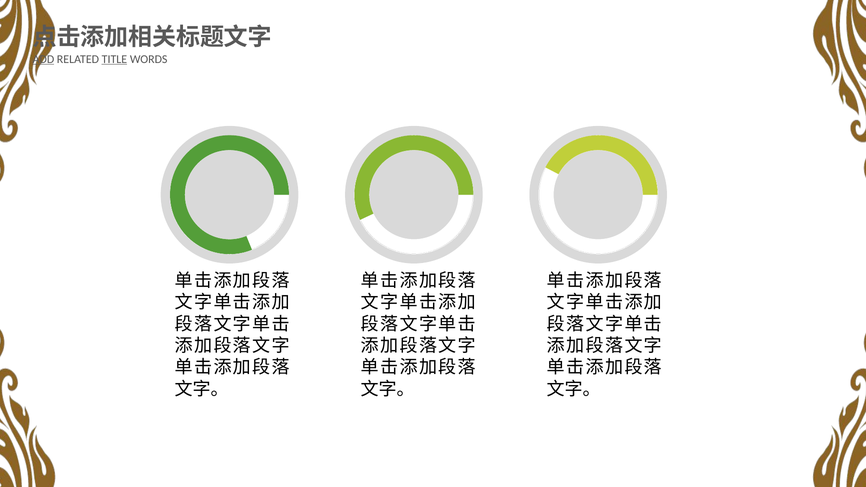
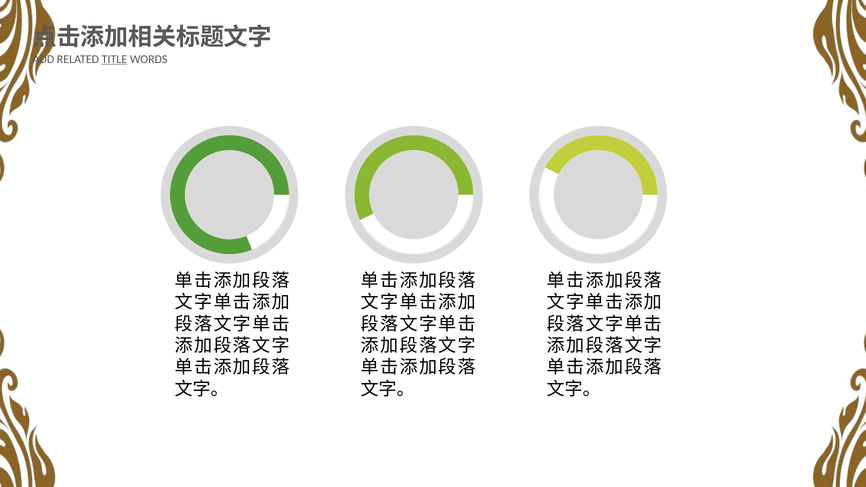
ADD underline: present -> none
